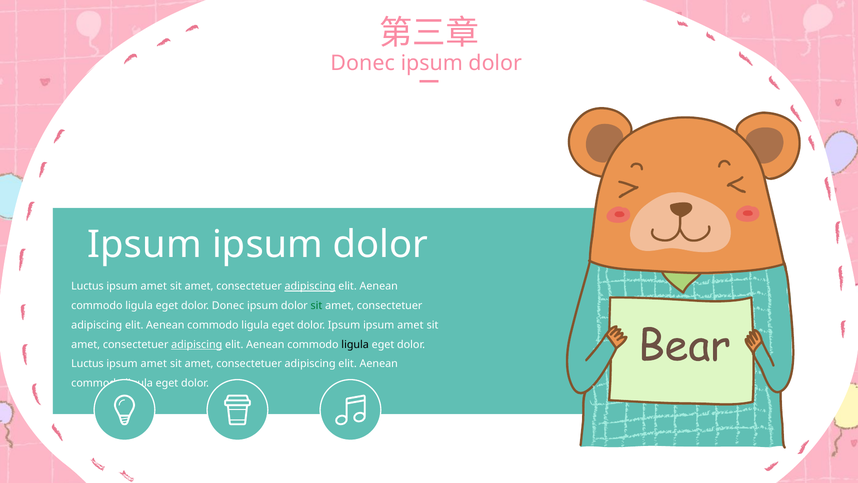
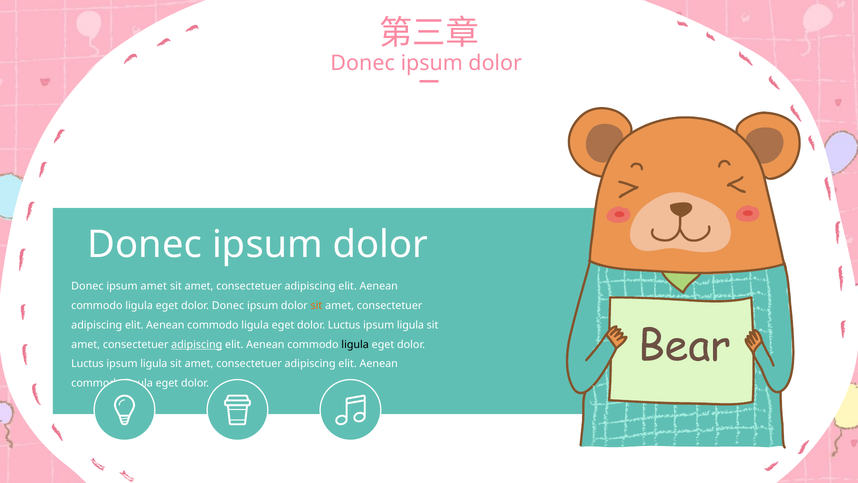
Ipsum at (145, 244): Ipsum -> Donec
Luctus at (87, 286): Luctus -> Donec
adipiscing at (310, 286) underline: present -> none
sit at (316, 306) colour: green -> orange
Ipsum at (344, 325): Ipsum -> Luctus
amet at (410, 325): amet -> ligula
amet at (154, 364): amet -> ligula
